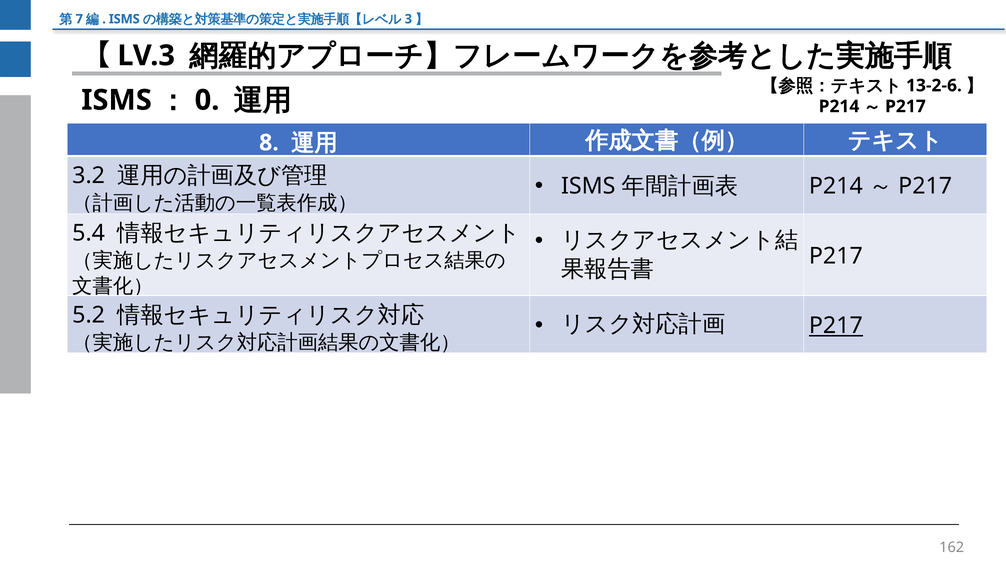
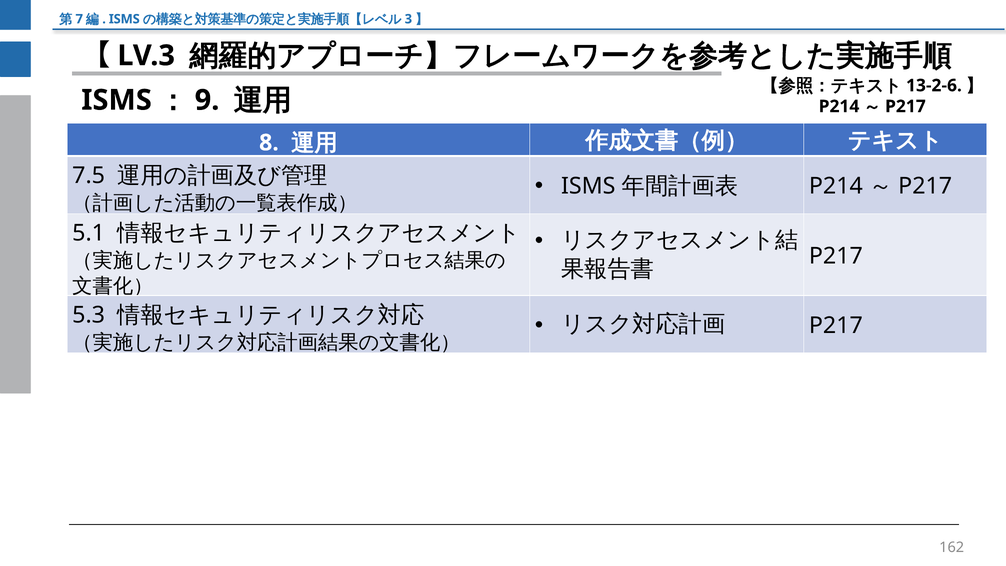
0: 0 -> 9
3.2: 3.2 -> 7.5
5.4: 5.4 -> 5.1
5.2: 5.2 -> 5.3
P217 at (836, 326) underline: present -> none
